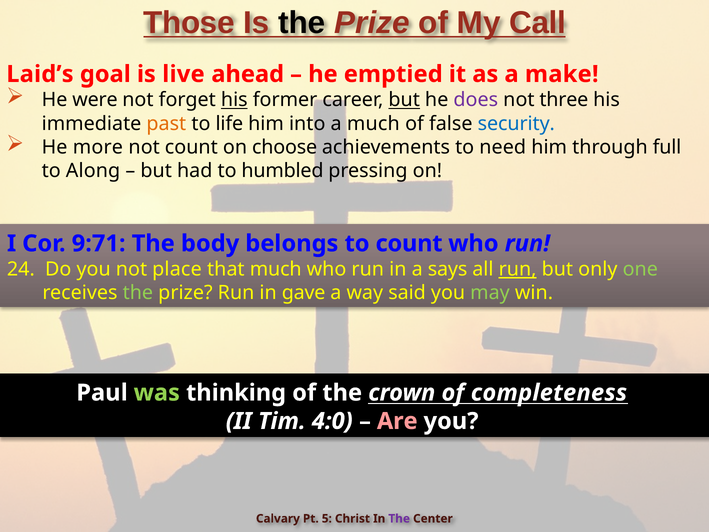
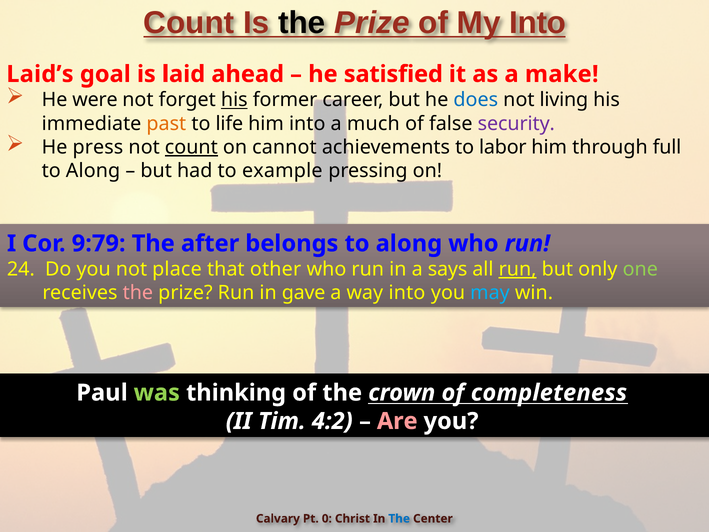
Those at (189, 23): Those -> Count
My Call: Call -> Into
live: live -> laid
emptied: emptied -> satisfied
but at (404, 100) underline: present -> none
does colour: purple -> blue
three: three -> living
security colour: blue -> purple
more: more -> press
count at (191, 147) underline: none -> present
choose: choose -> cannot
need: need -> labor
humbled: humbled -> example
9:71: 9:71 -> 9:79
body: body -> after
belongs to count: count -> along
that much: much -> other
the at (138, 293) colour: light green -> pink
way said: said -> into
may colour: light green -> light blue
4:0: 4:0 -> 4:2
5: 5 -> 0
The at (399, 518) colour: purple -> blue
